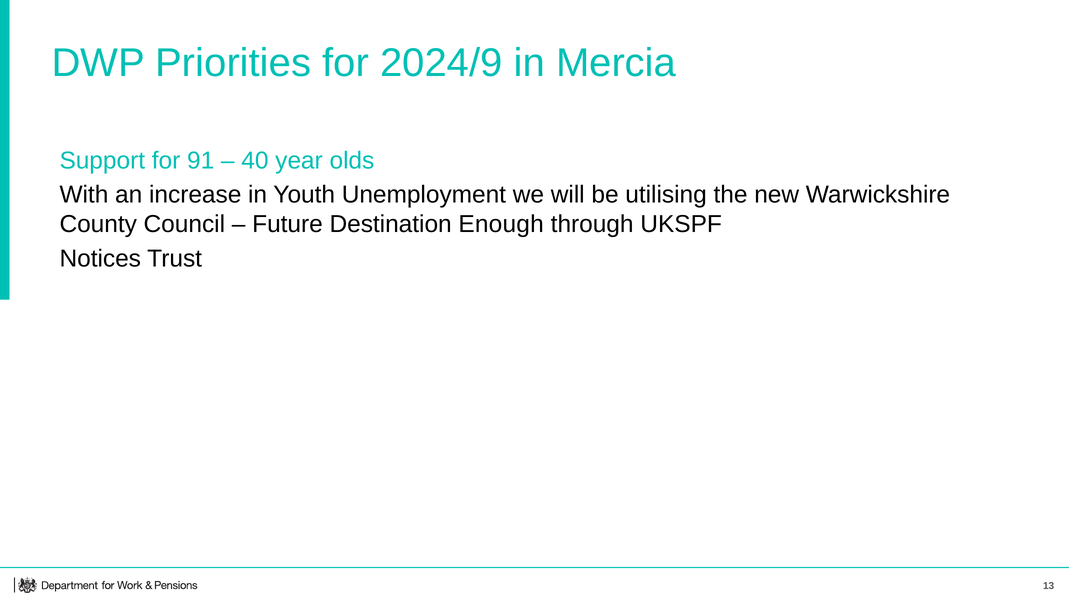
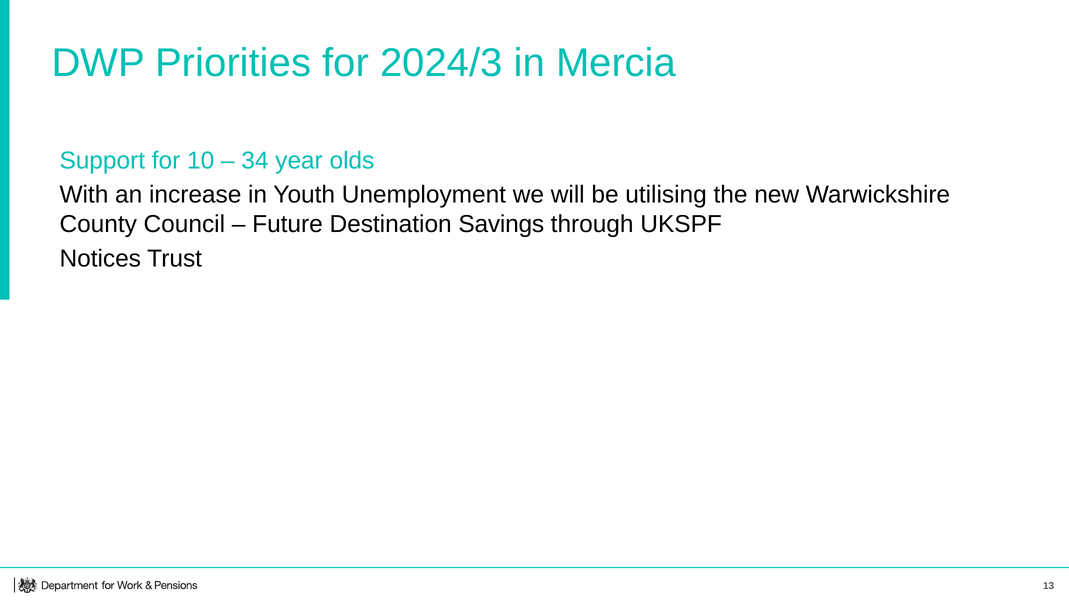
2024/9: 2024/9 -> 2024/3
91: 91 -> 10
40: 40 -> 34
Enough: Enough -> Savings
